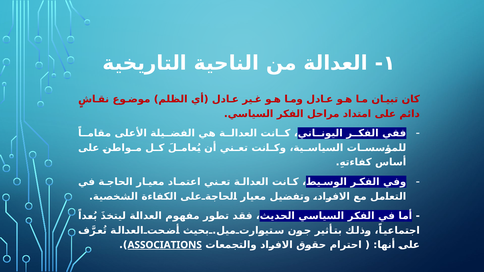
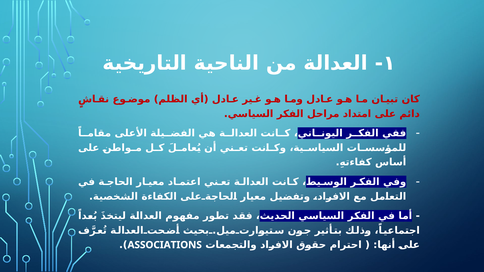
ASSOCIATIONS underline: present -> none
